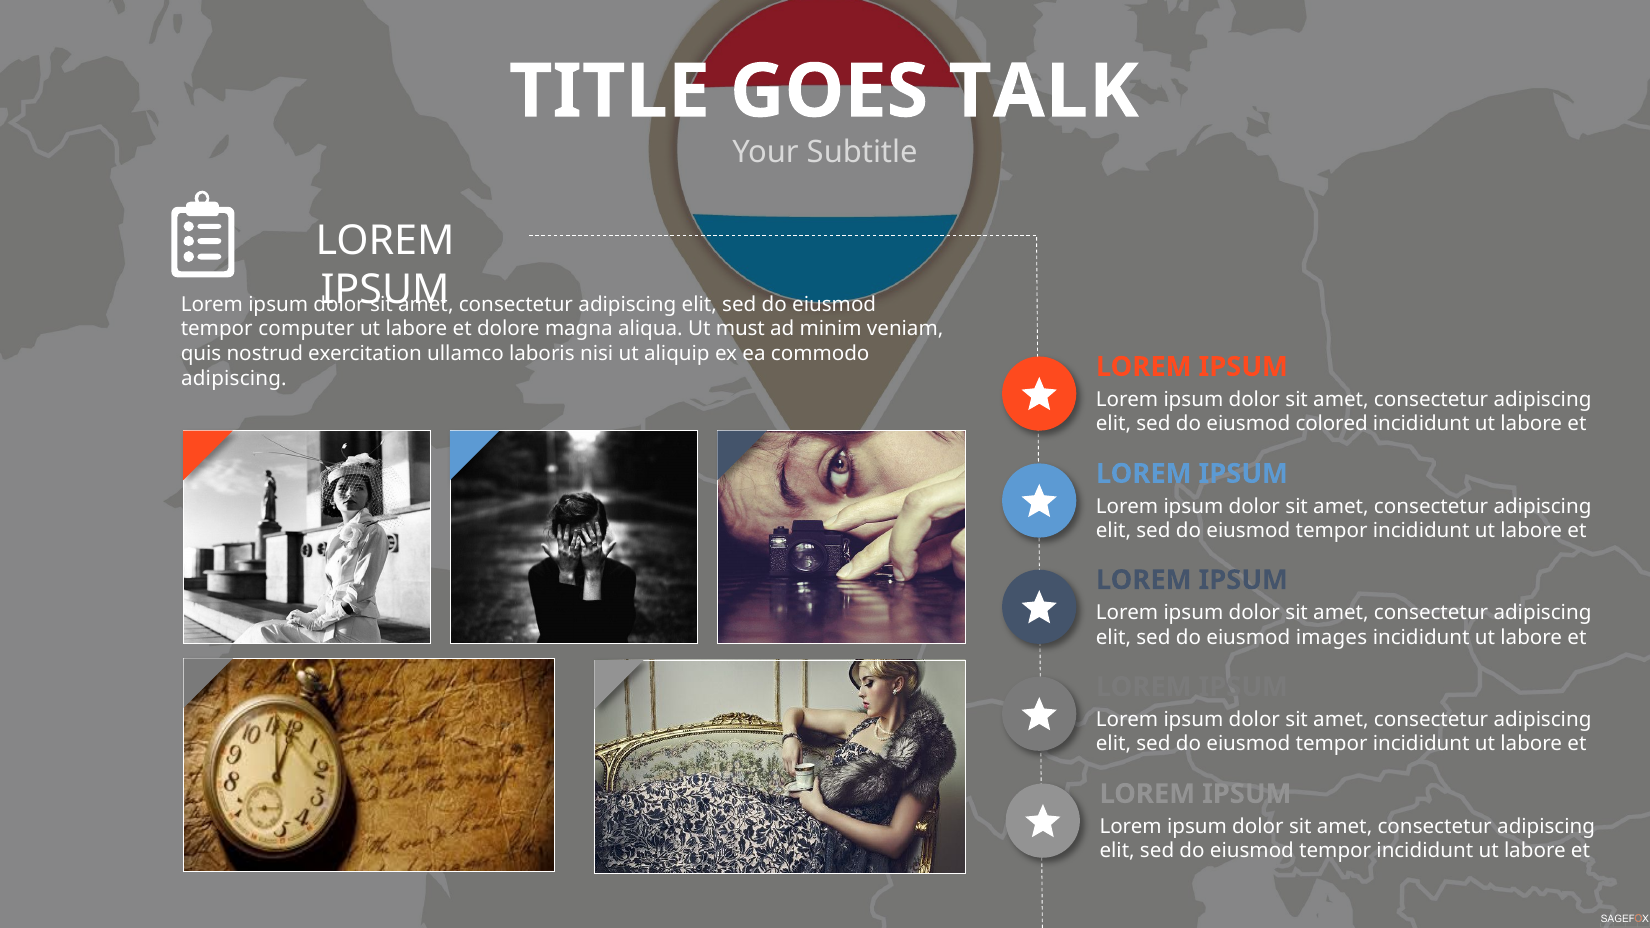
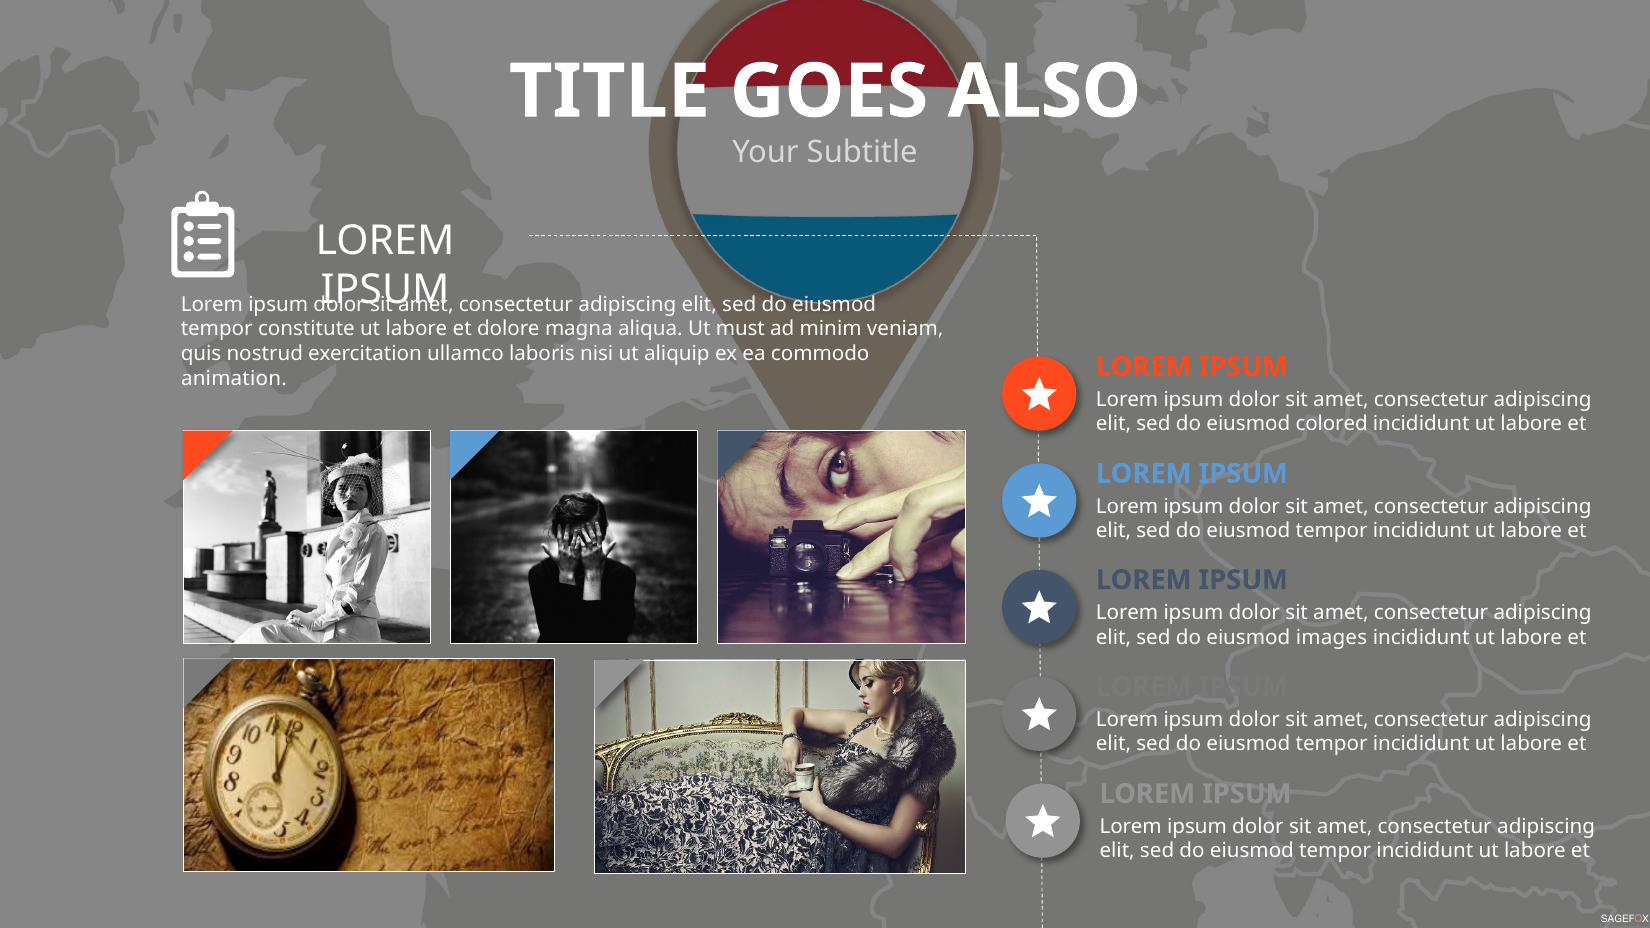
TALK: TALK -> ALSO
computer: computer -> constitute
adipiscing at (234, 379): adipiscing -> animation
